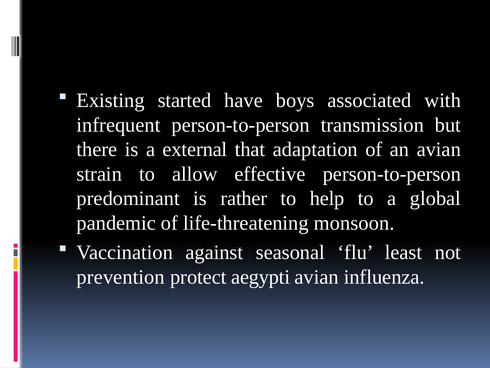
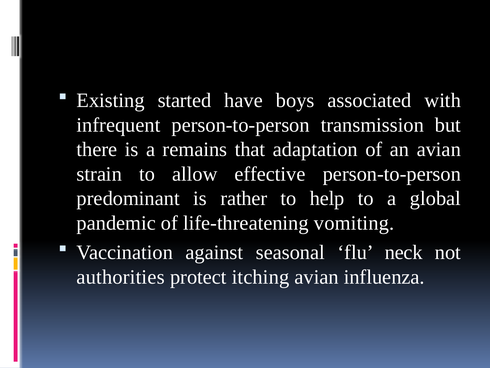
external: external -> remains
monsoon: monsoon -> vomiting
least: least -> neck
prevention: prevention -> authorities
aegypti: aegypti -> itching
